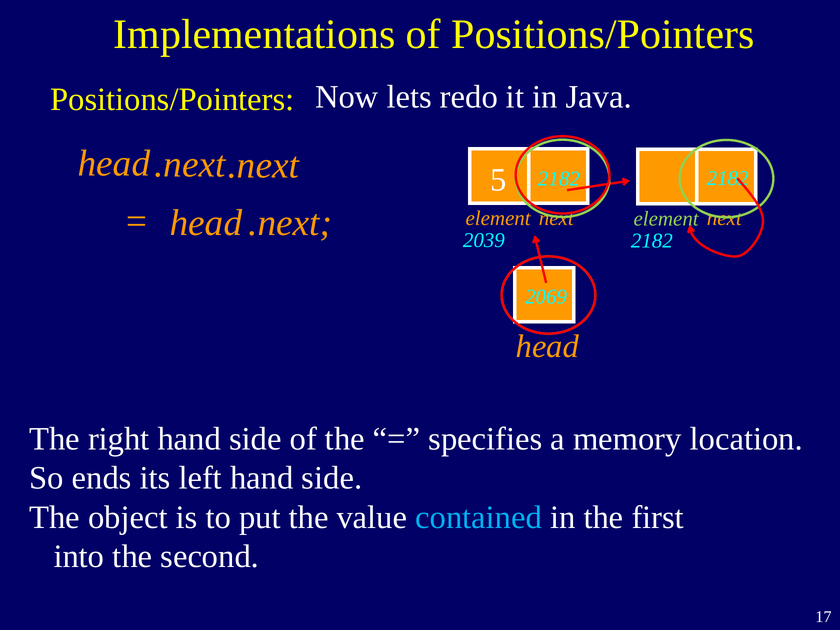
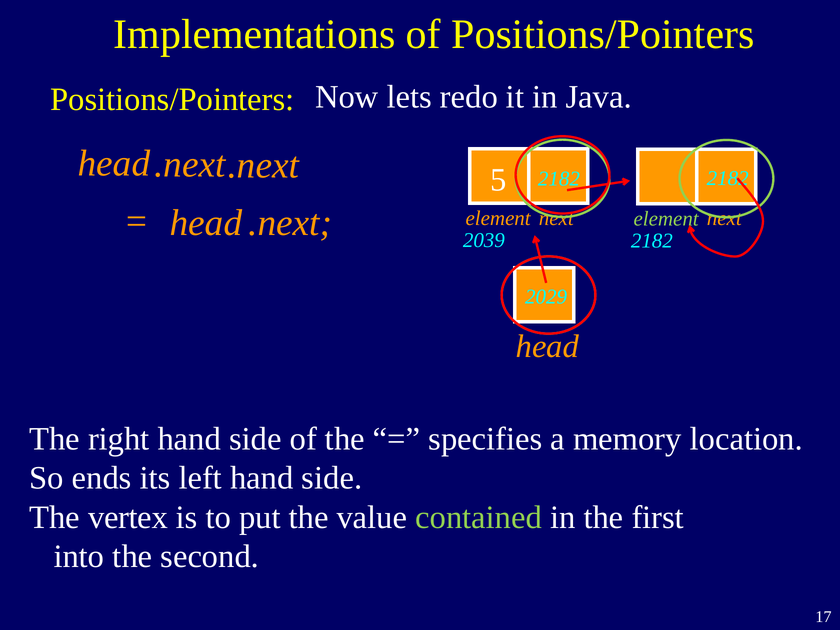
2069: 2069 -> 2029
object: object -> vertex
contained colour: light blue -> light green
